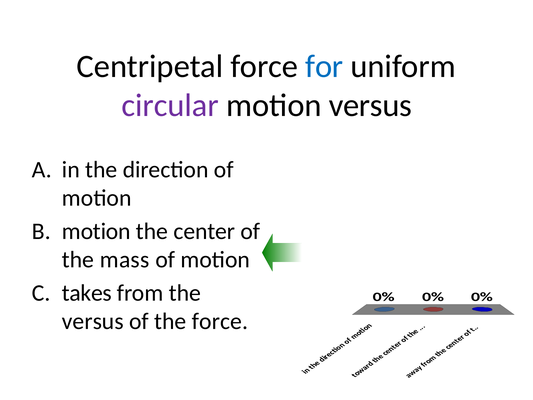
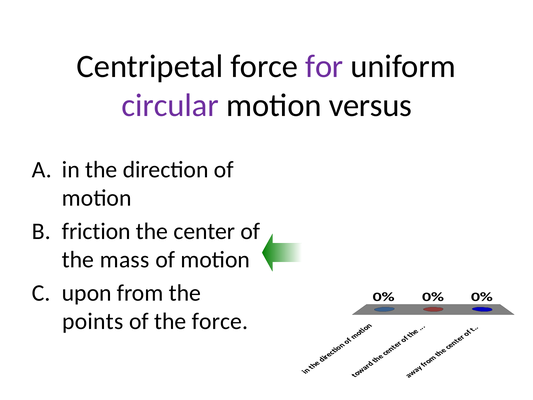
for colour: blue -> purple
motion at (96, 231): motion -> friction
takes: takes -> upon
versus at (93, 321): versus -> points
